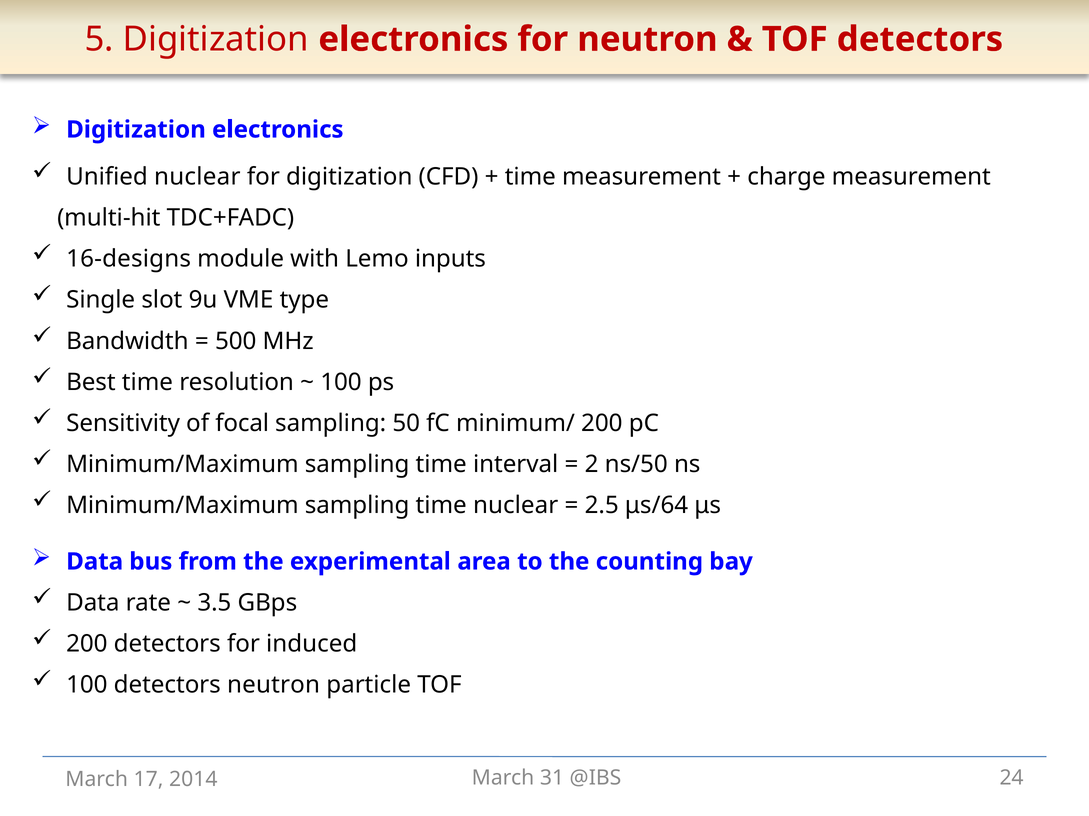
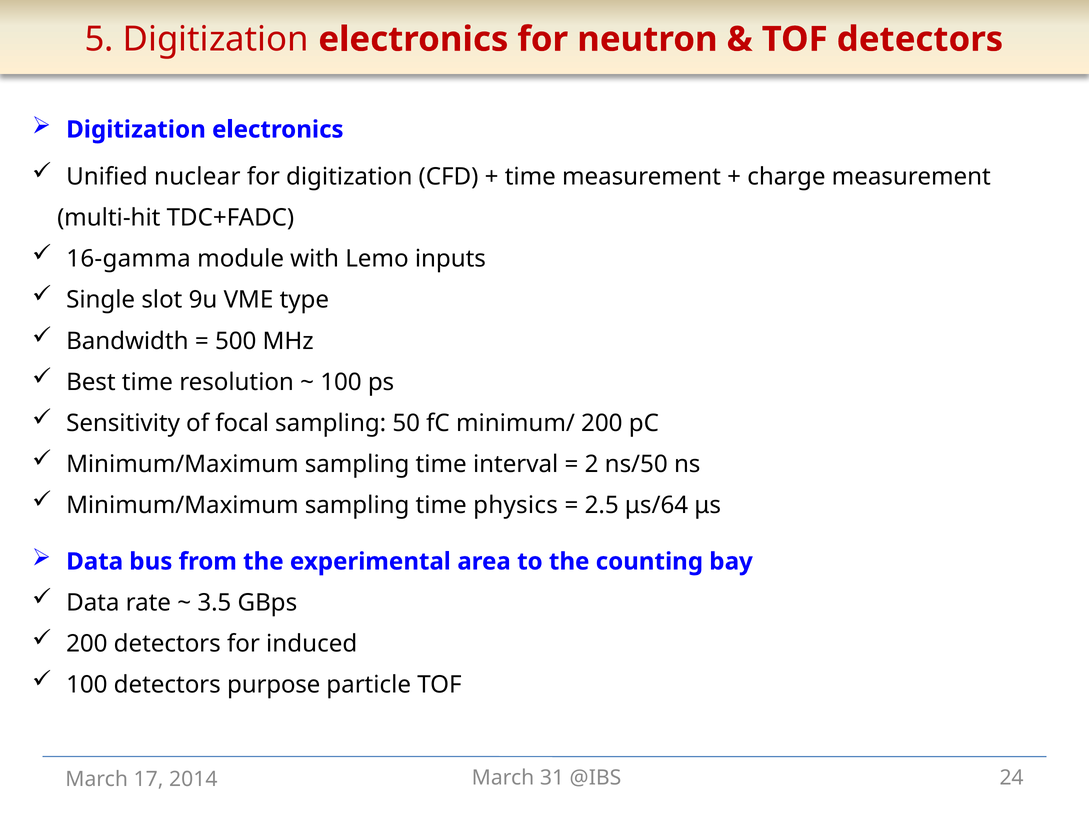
16-designs: 16-designs -> 16-gamma
time nuclear: nuclear -> physics
detectors neutron: neutron -> purpose
